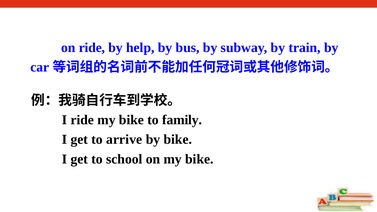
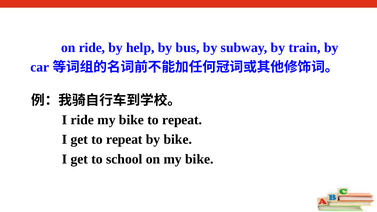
bike to family: family -> repeat
get to arrive: arrive -> repeat
